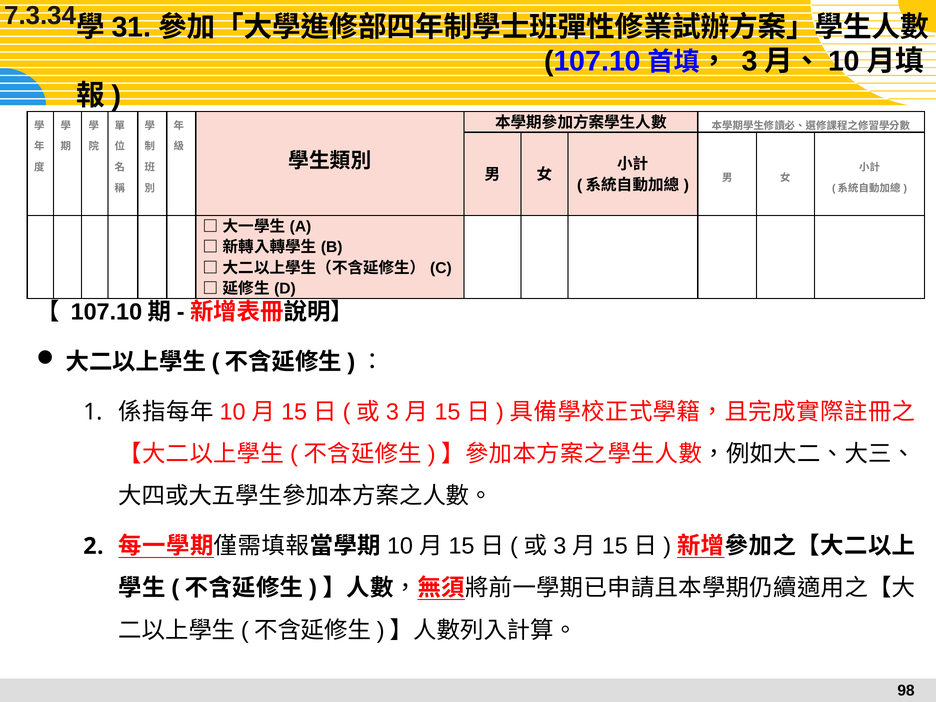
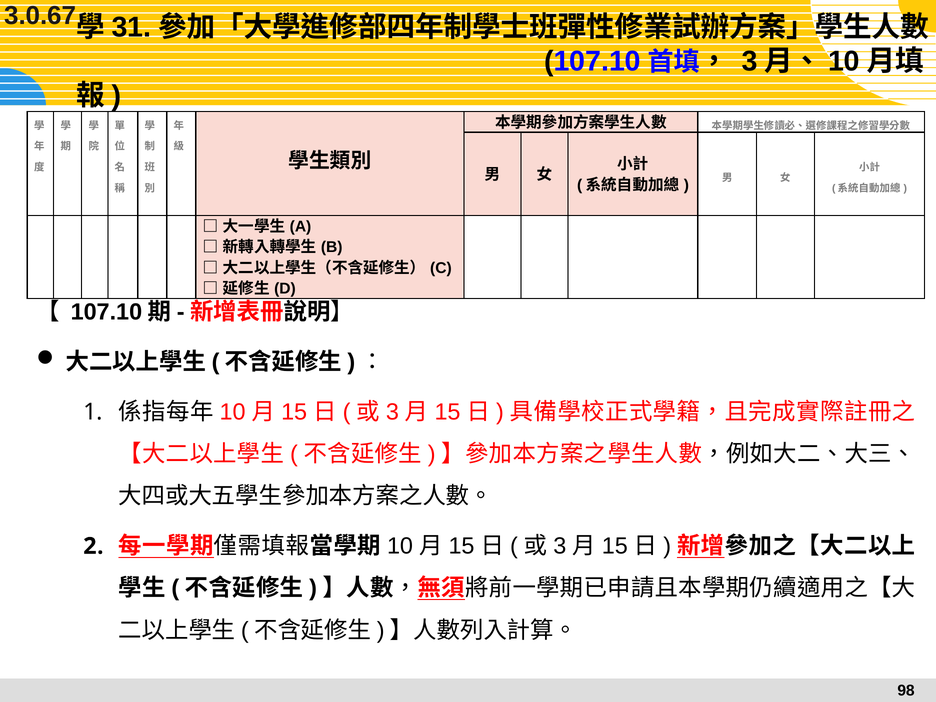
7.3.34: 7.3.34 -> 3.0.67
